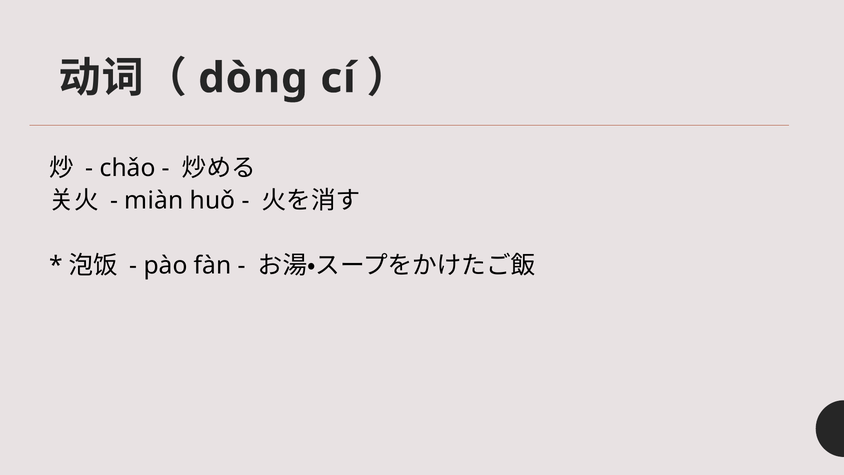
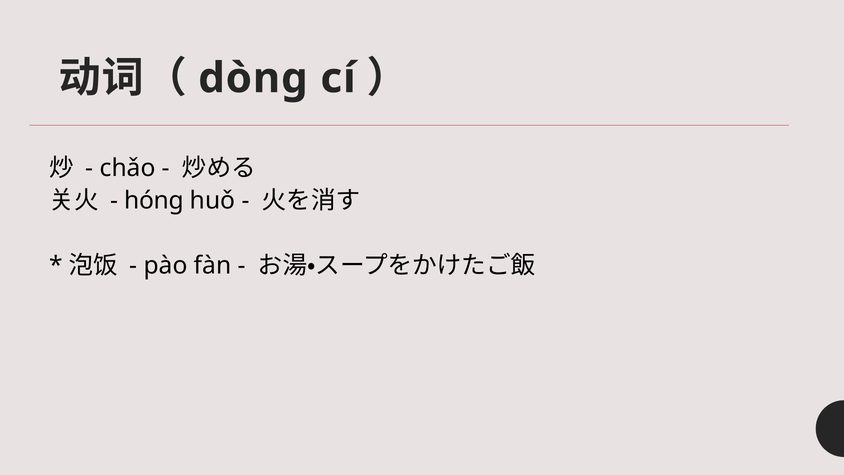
miàn: miàn -> hóng
